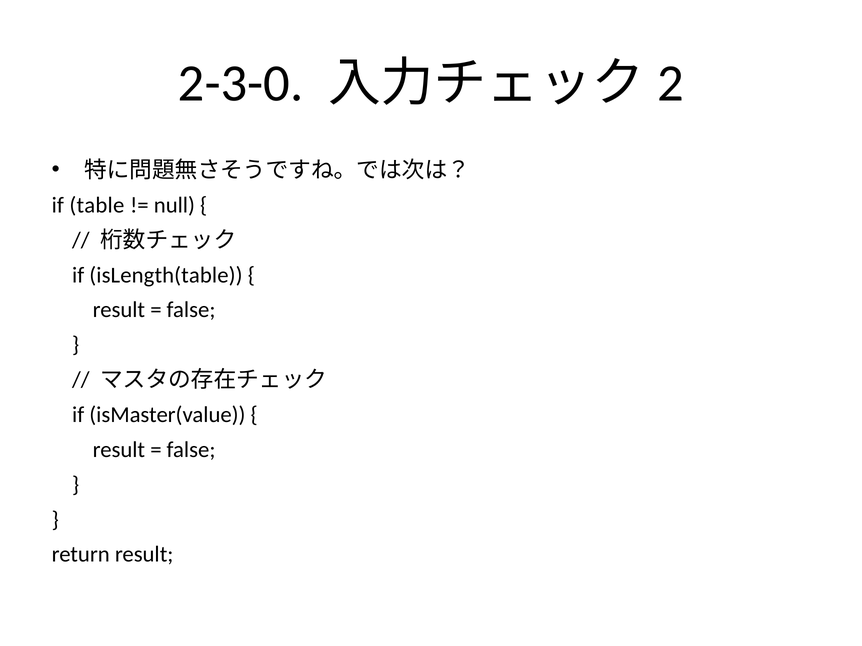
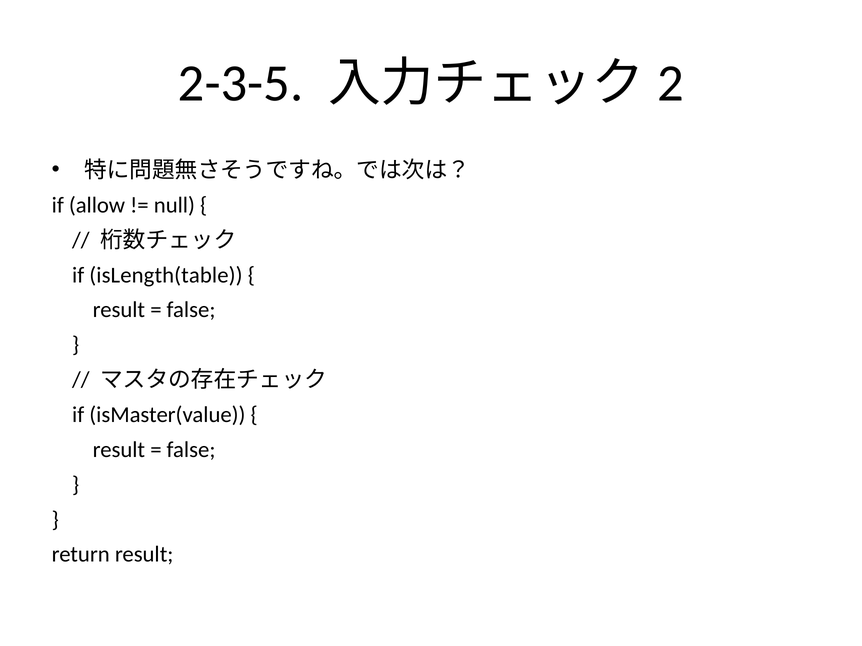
2-3-0: 2-3-0 -> 2-3-5
table: table -> allow
